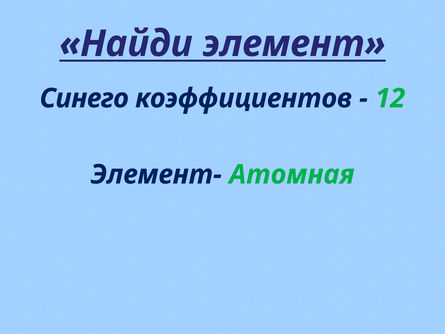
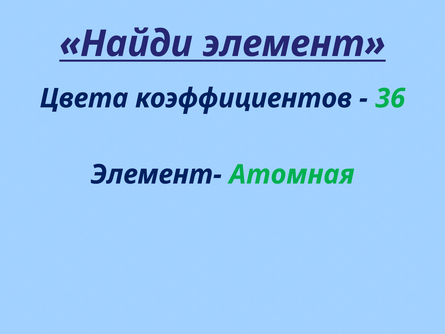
Синего: Синего -> Цвета
12: 12 -> 36
